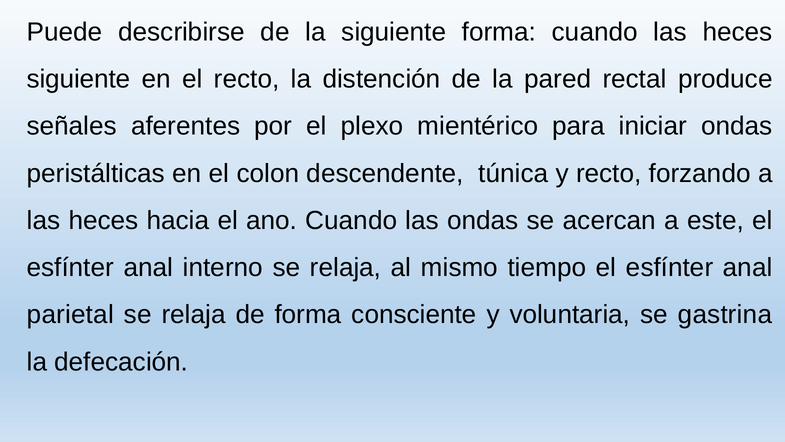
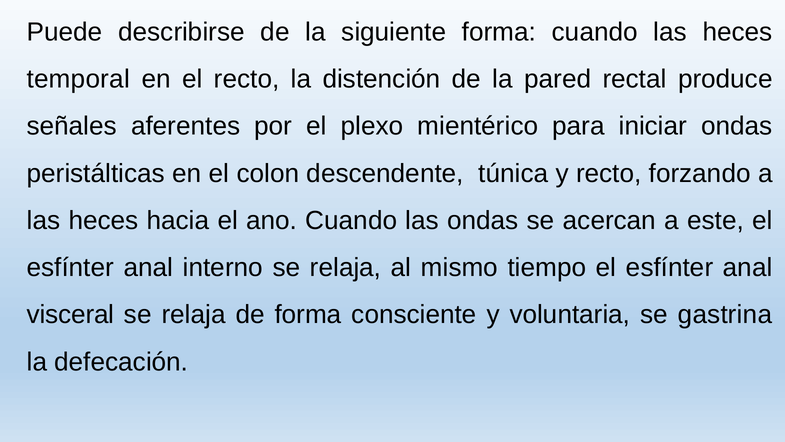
siguiente at (79, 79): siguiente -> temporal
parietal: parietal -> visceral
